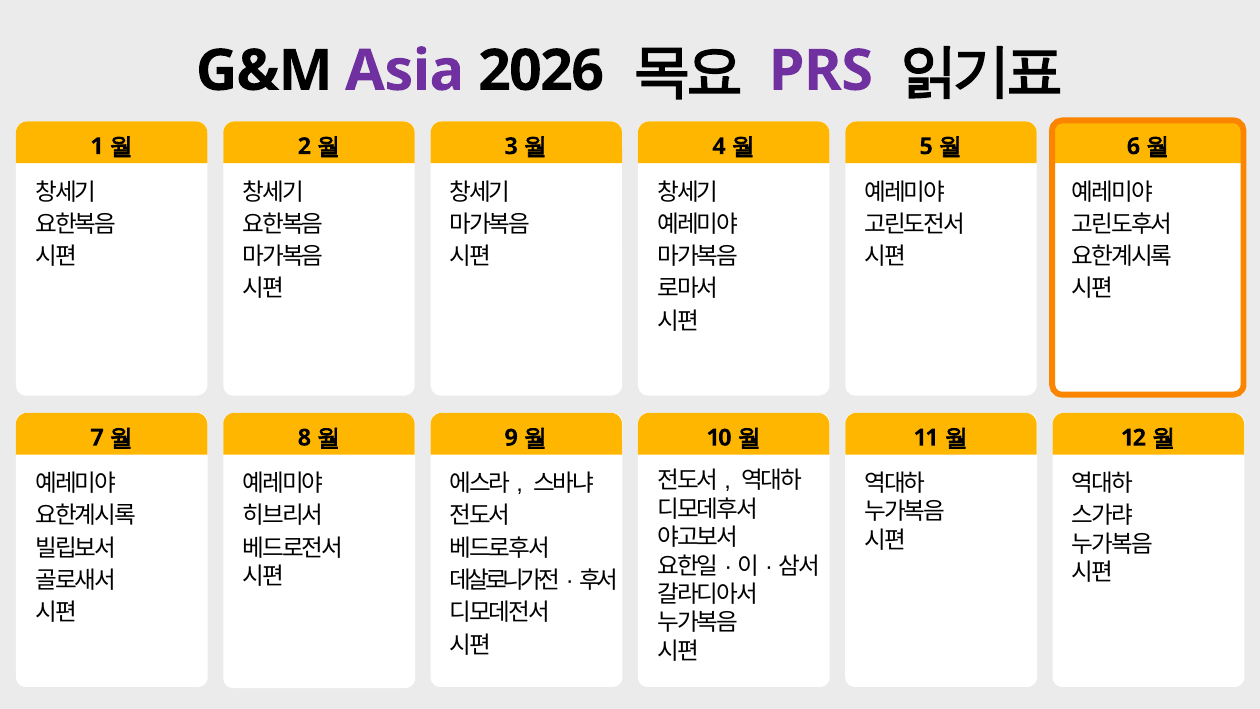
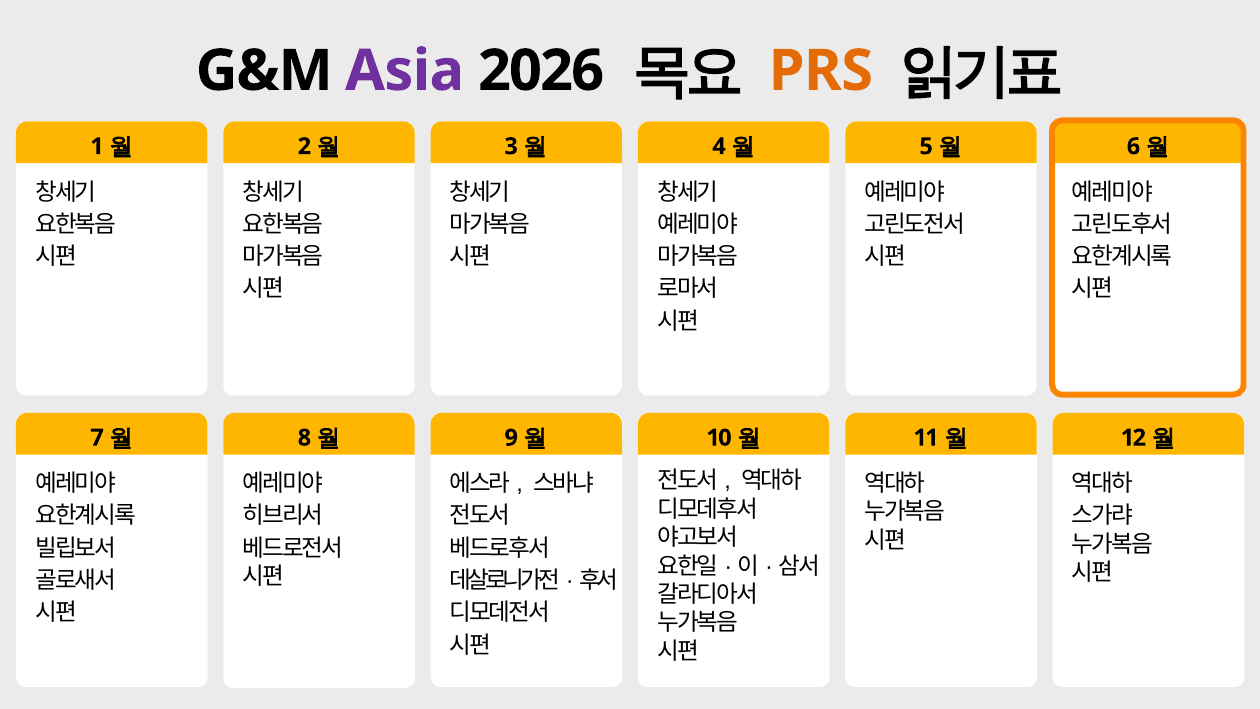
PRS colour: purple -> orange
